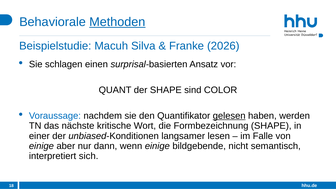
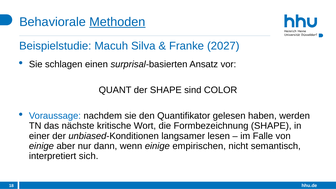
2026: 2026 -> 2027
gelesen underline: present -> none
bildgebende: bildgebende -> empirischen
